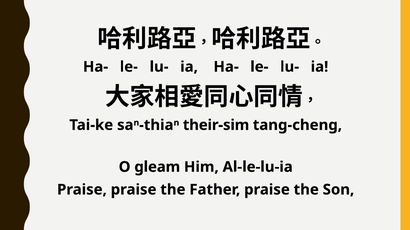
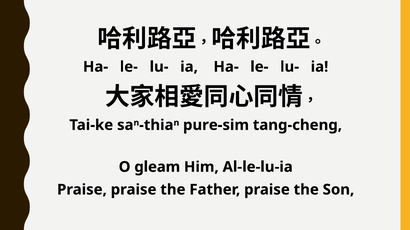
their-sim: their-sim -> pure-sim
